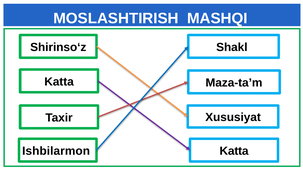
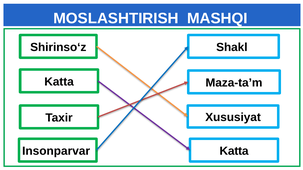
Ishbilarmon: Ishbilarmon -> Insonparvar
